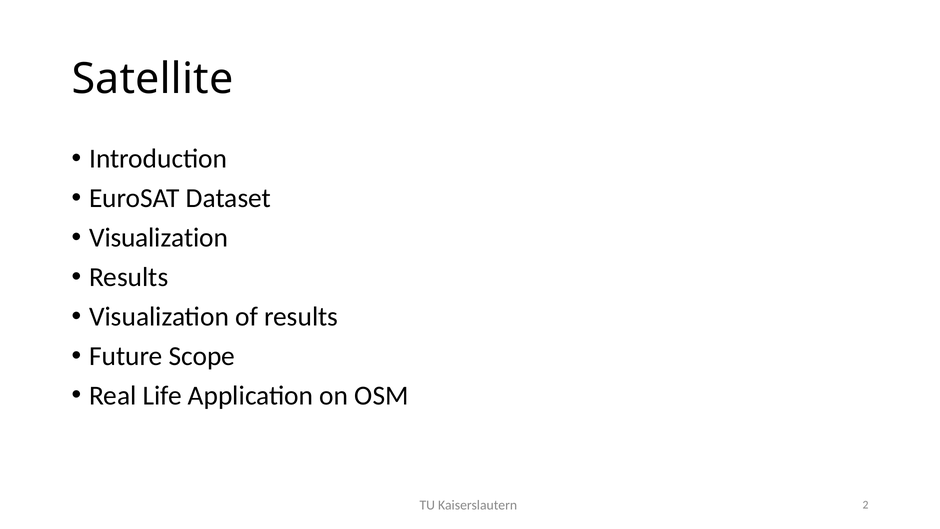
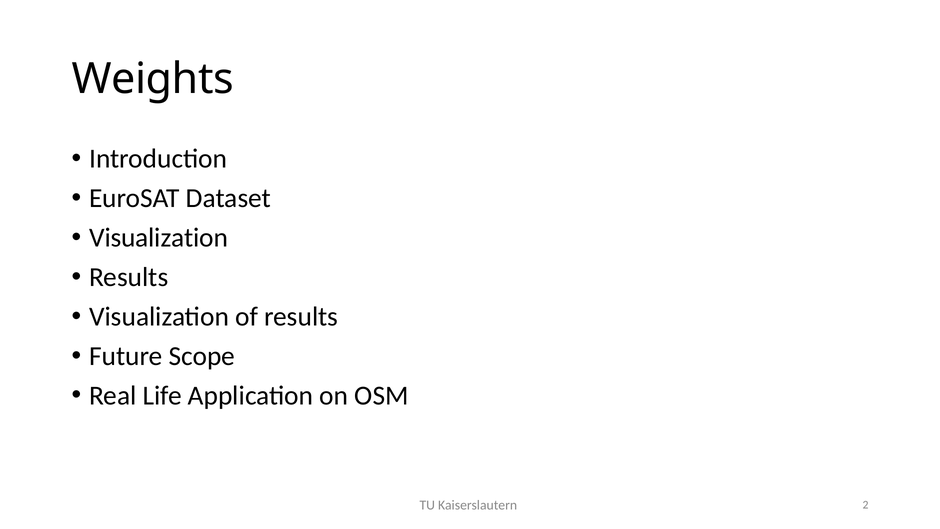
Satellite: Satellite -> Weights
